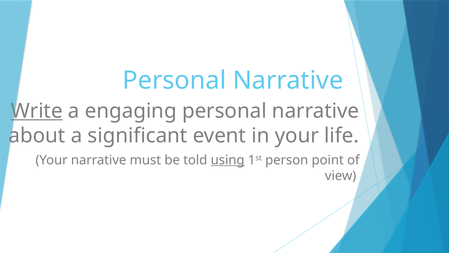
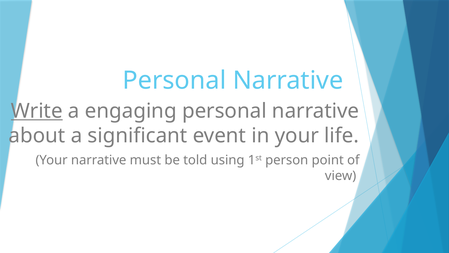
using underline: present -> none
